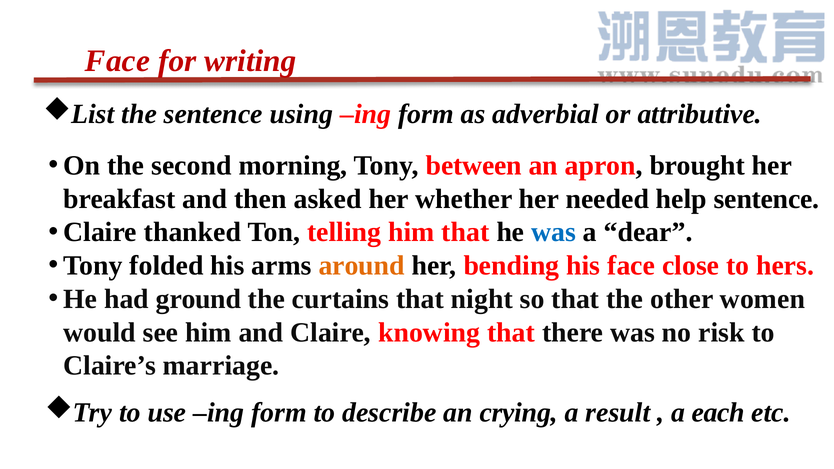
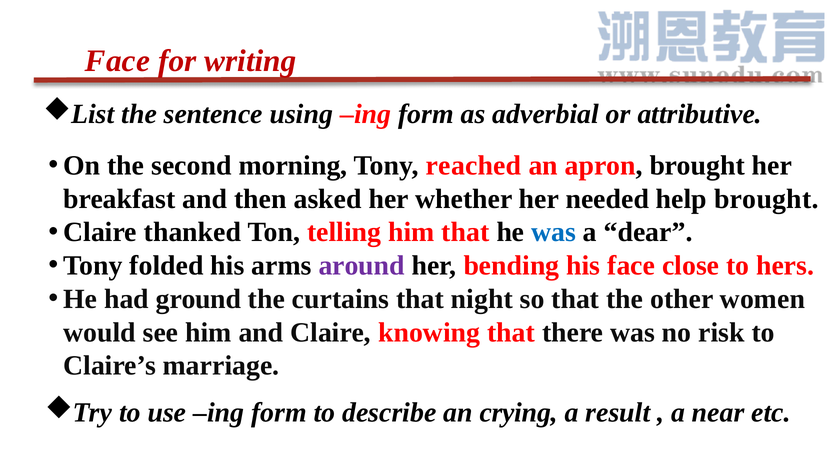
between: between -> reached
help sentence: sentence -> brought
around colour: orange -> purple
each: each -> near
